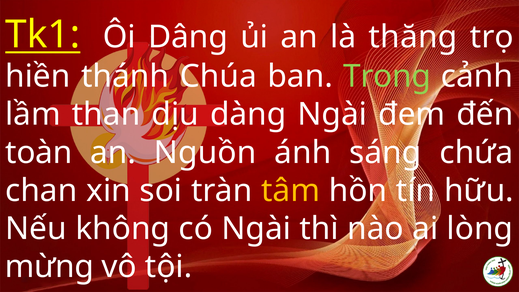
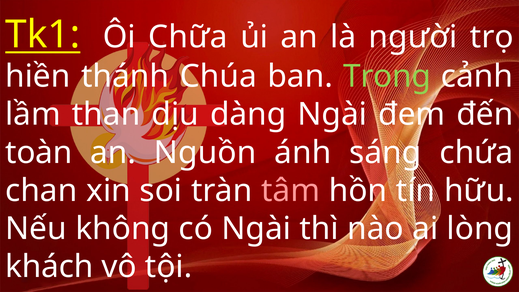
Dâng: Dâng -> Chữa
thăng: thăng -> người
tâm colour: yellow -> pink
mừng: mừng -> khách
